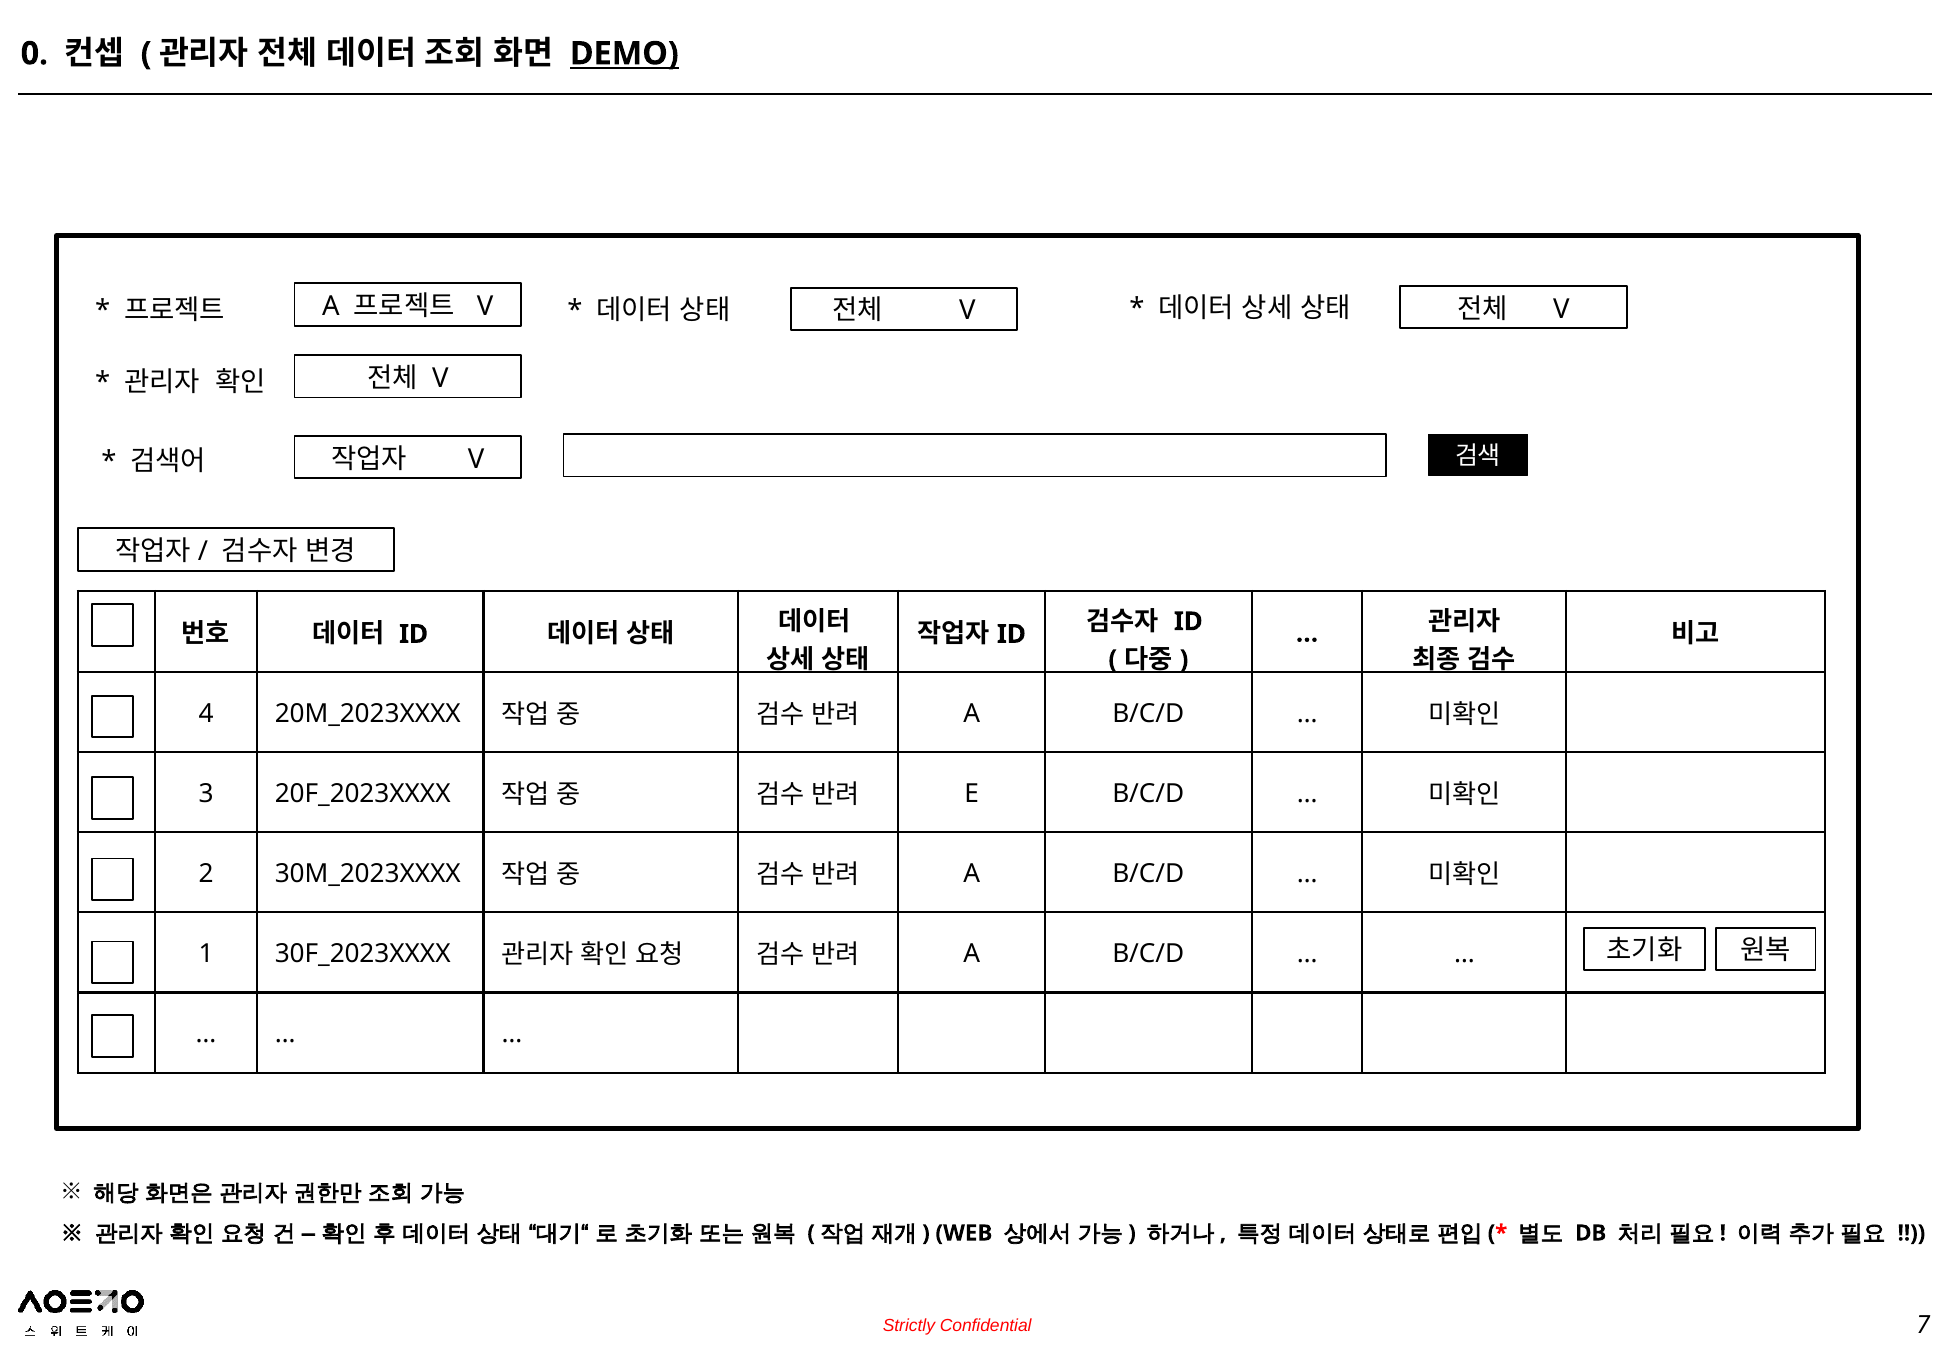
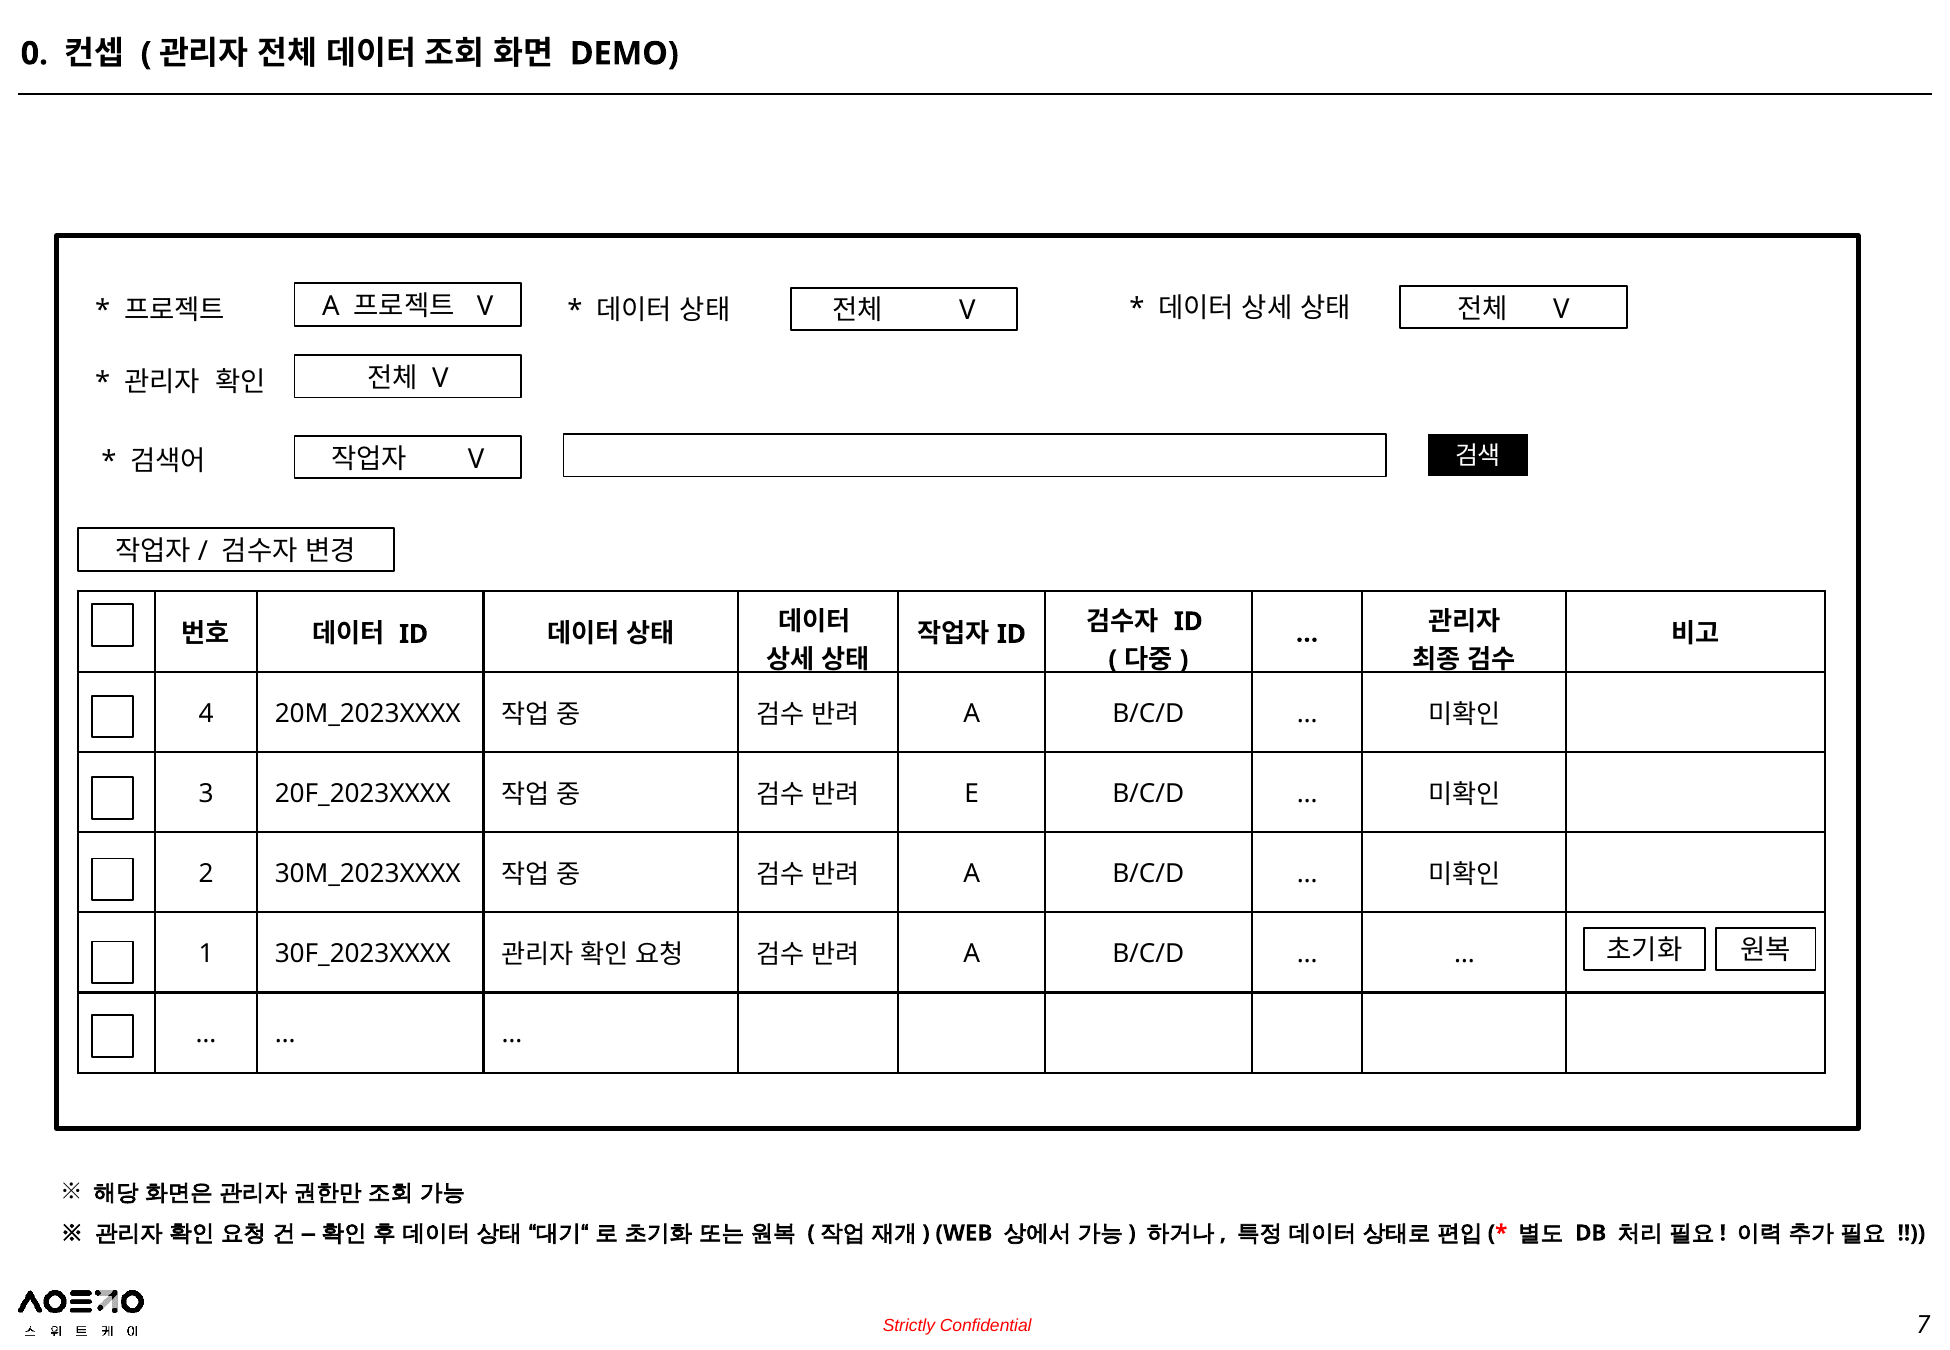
DEMO underline: present -> none
